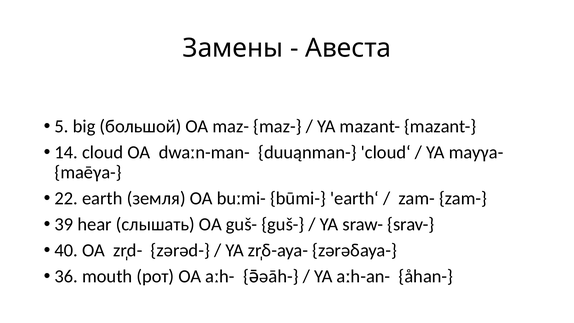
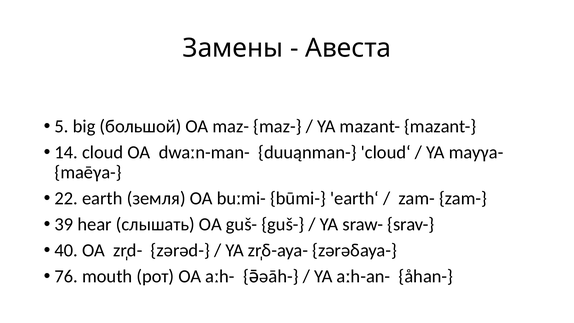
36: 36 -> 76
